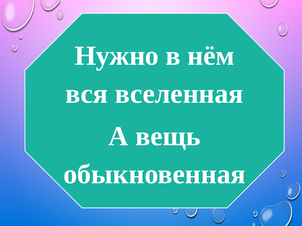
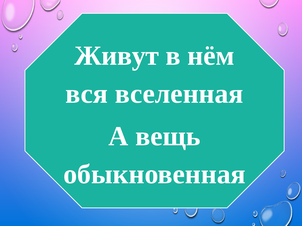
Нужно: Нужно -> Живут
